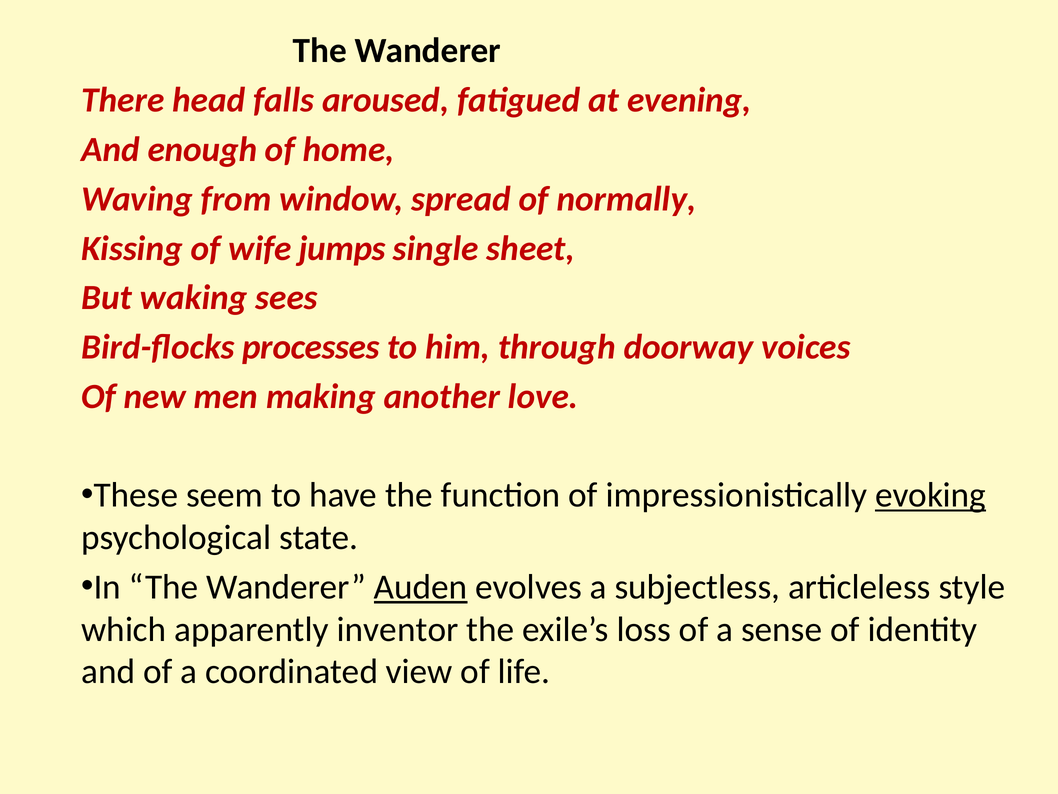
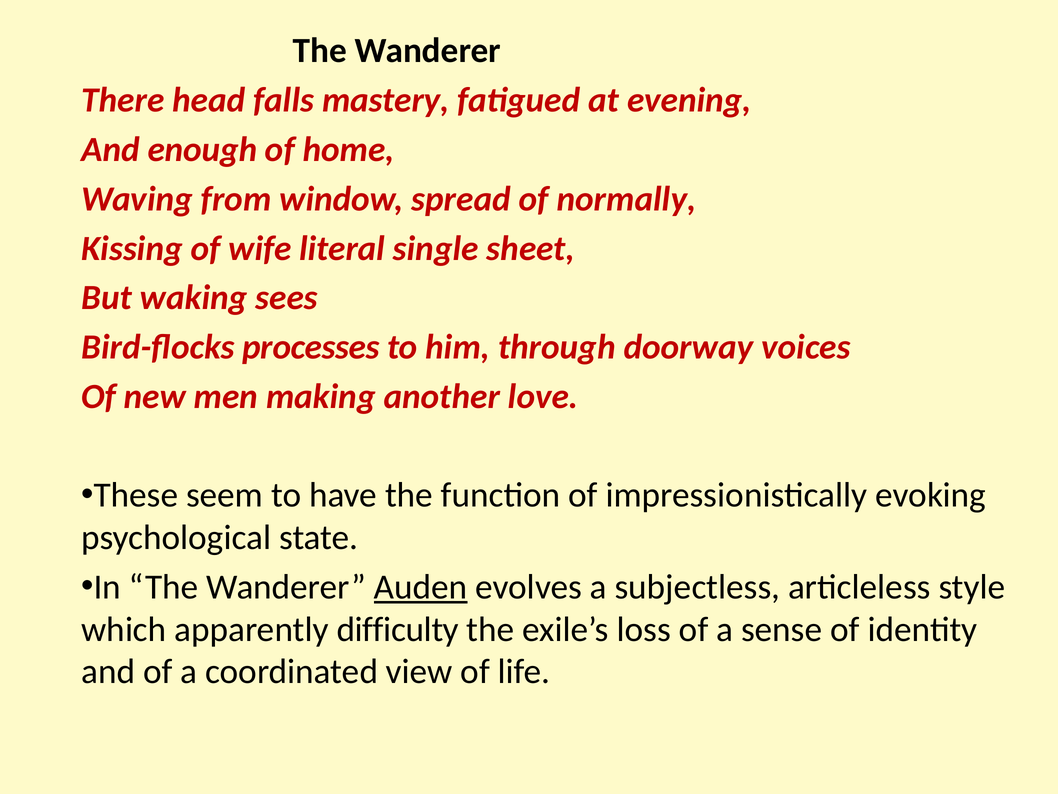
aroused: aroused -> mastery
jumps: jumps -> literal
evoking underline: present -> none
inventor: inventor -> difficulty
